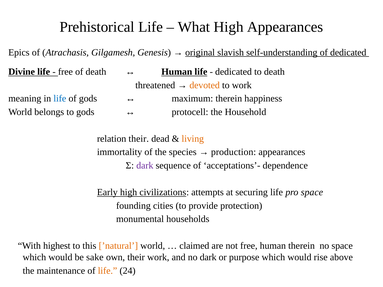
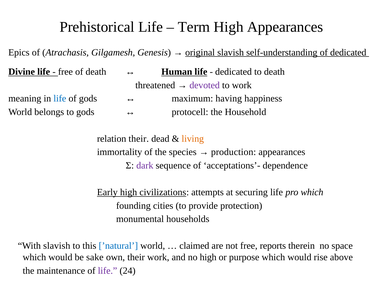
What: What -> Term
devoted colour: orange -> purple
maximum therein: therein -> having
pro space: space -> which
With highest: highest -> slavish
’natural colour: orange -> blue
free human: human -> reports
no dark: dark -> high
life at (107, 271) colour: orange -> purple
